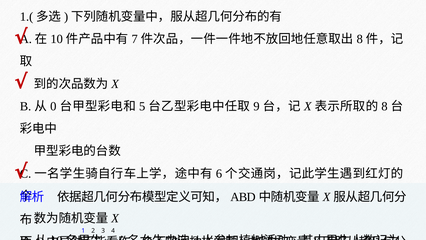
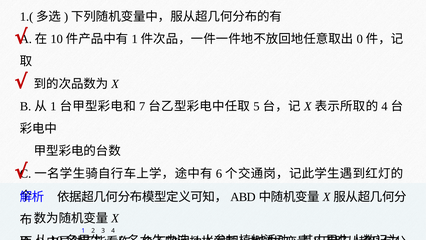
7 at (135, 39): 7 -> 1
8 at (360, 39): 8 -> 0
0 at (53, 106): 0 -> 1
5 at (142, 106): 5 -> 7
9 at (256, 106): 9 -> 5
8 at (385, 106): 8 -> 4
